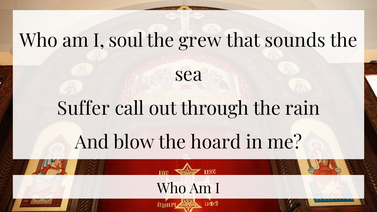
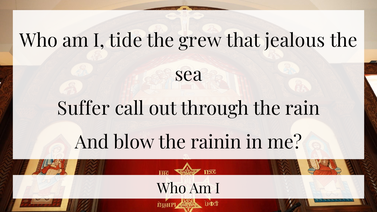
soul: soul -> tide
sounds: sounds -> jealous
hoard: hoard -> rainin
